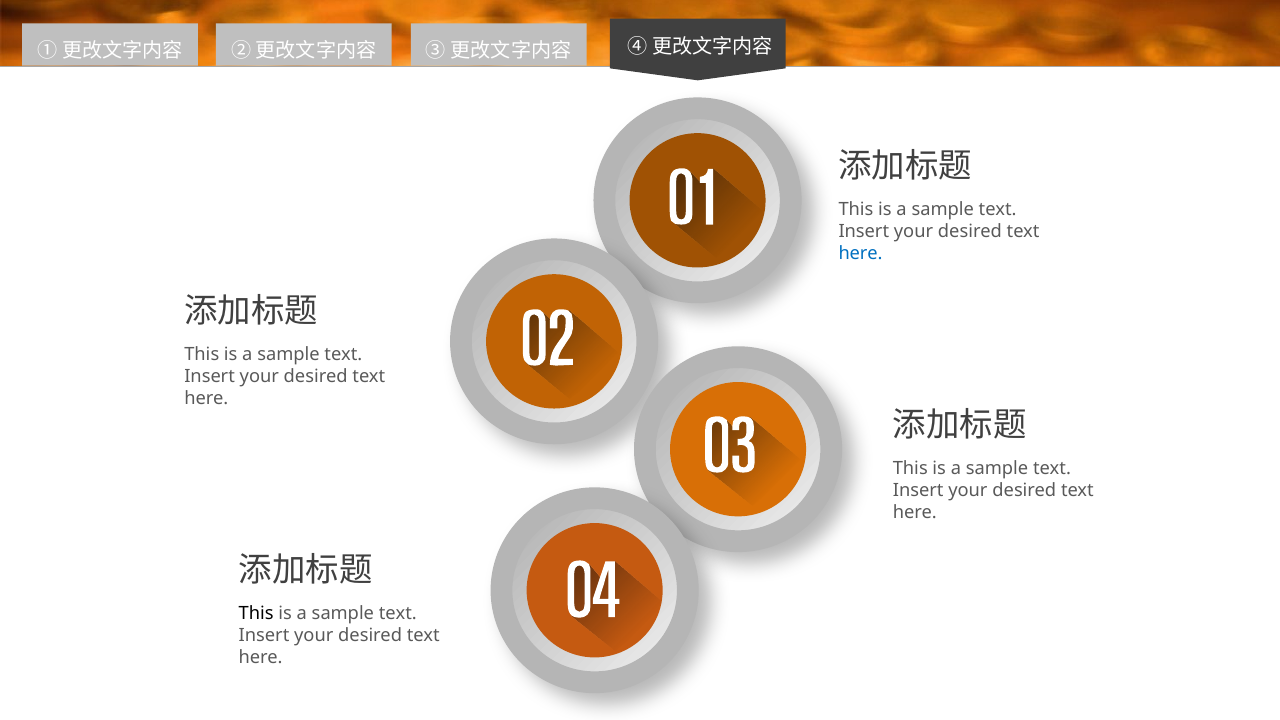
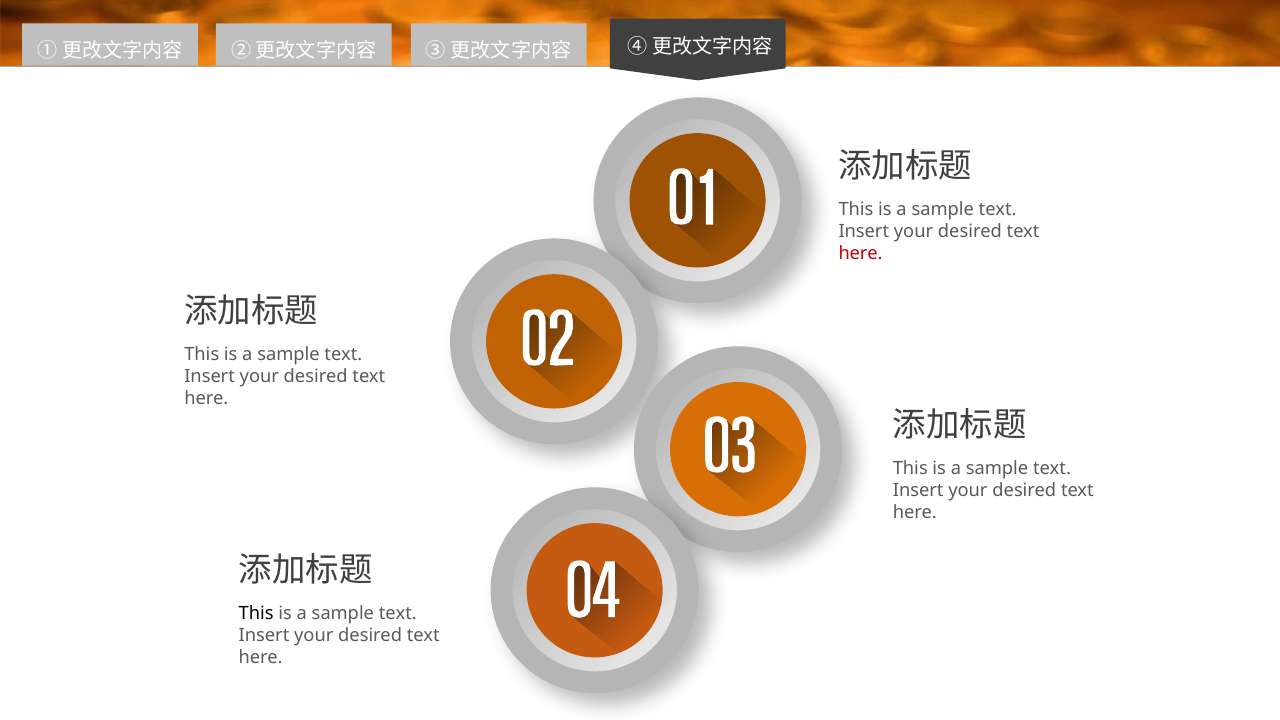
here at (861, 254) colour: blue -> red
